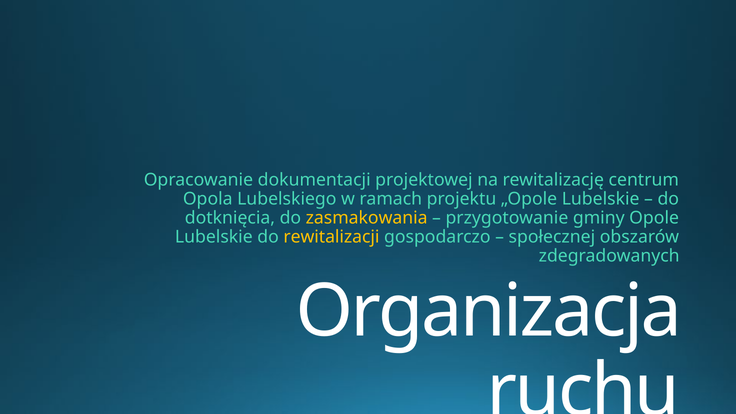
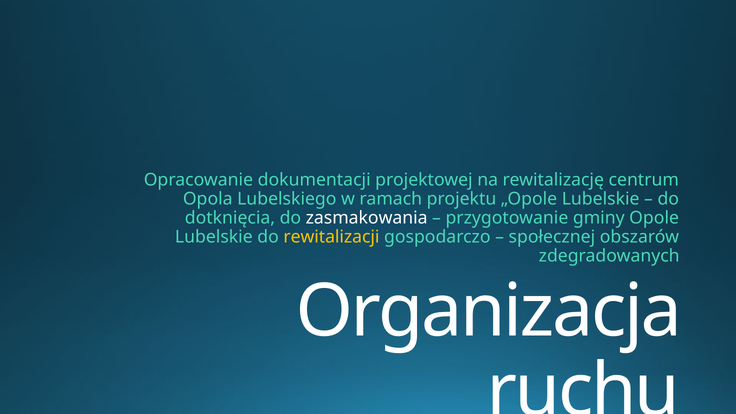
zasmakowania colour: yellow -> white
